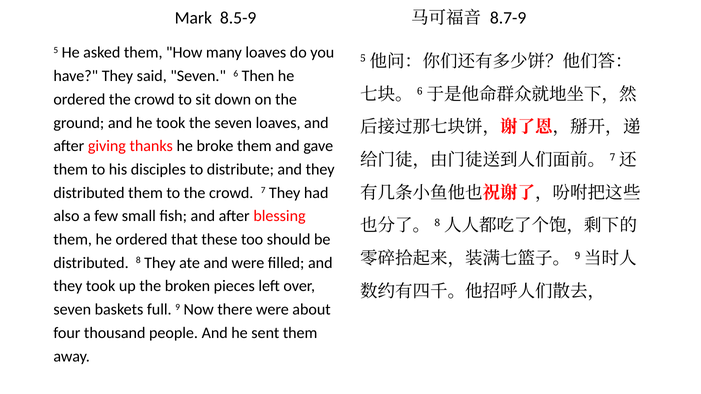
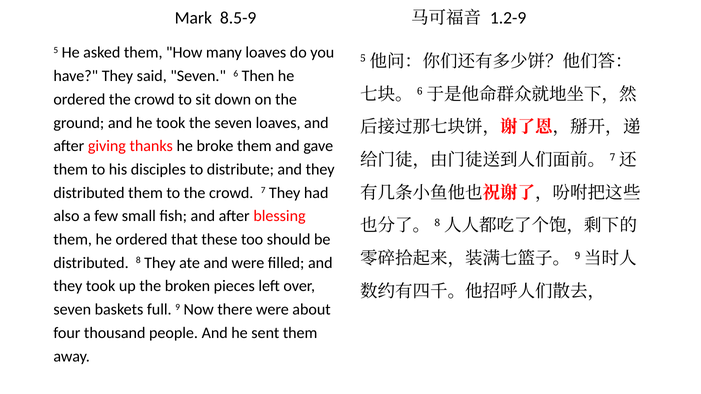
8.7-9: 8.7-9 -> 1.2-9
